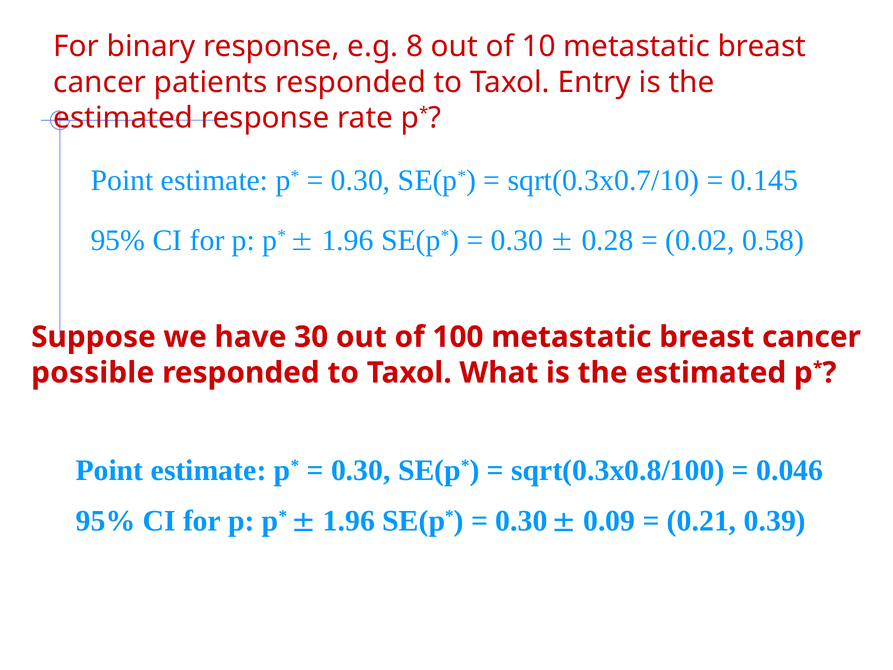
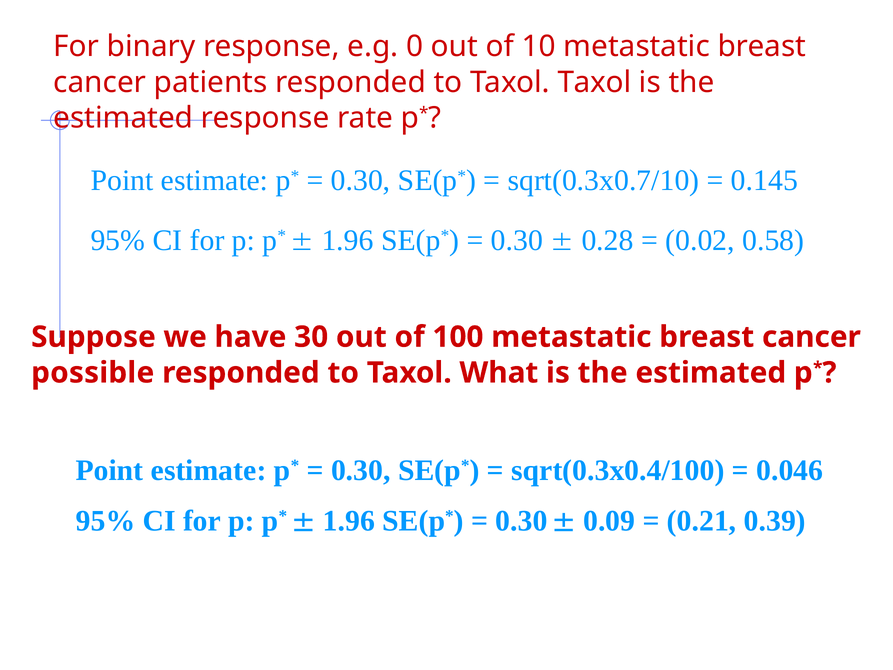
8: 8 -> 0
Taxol Entry: Entry -> Taxol
sqrt(0.3x0.8/100: sqrt(0.3x0.8/100 -> sqrt(0.3x0.4/100
